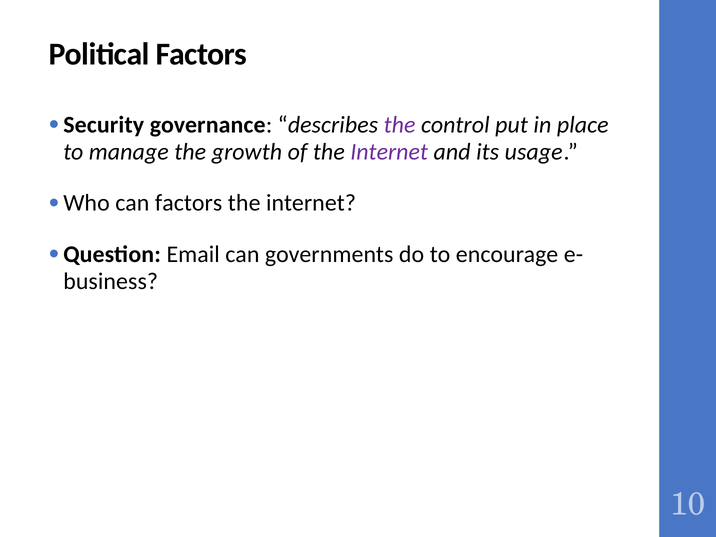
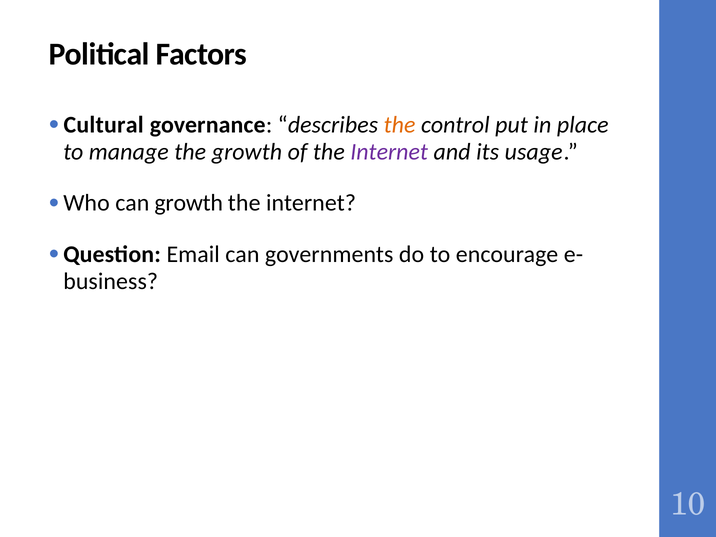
Security: Security -> Cultural
the at (400, 125) colour: purple -> orange
can factors: factors -> growth
